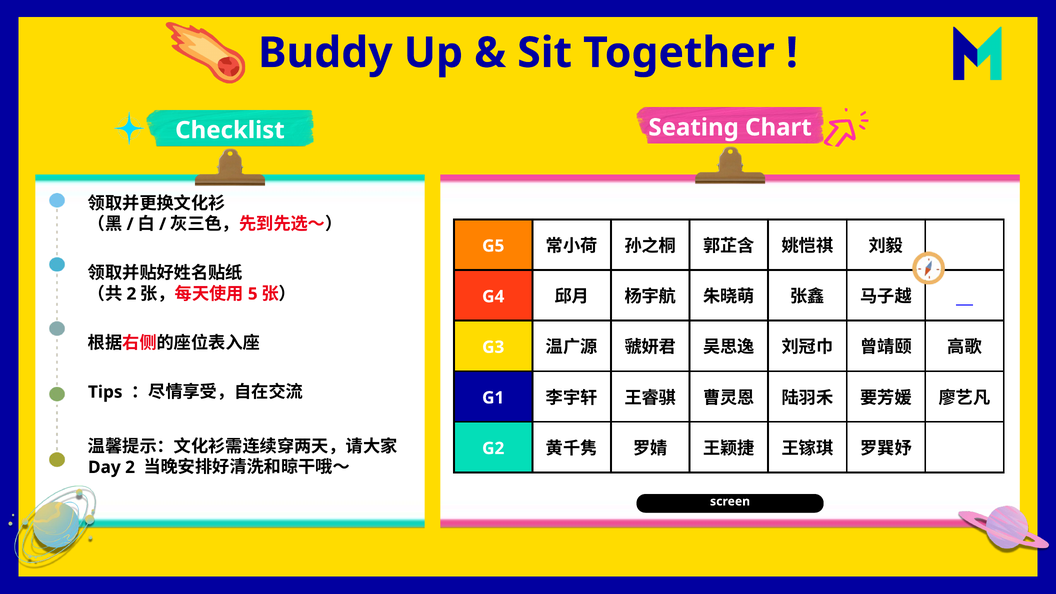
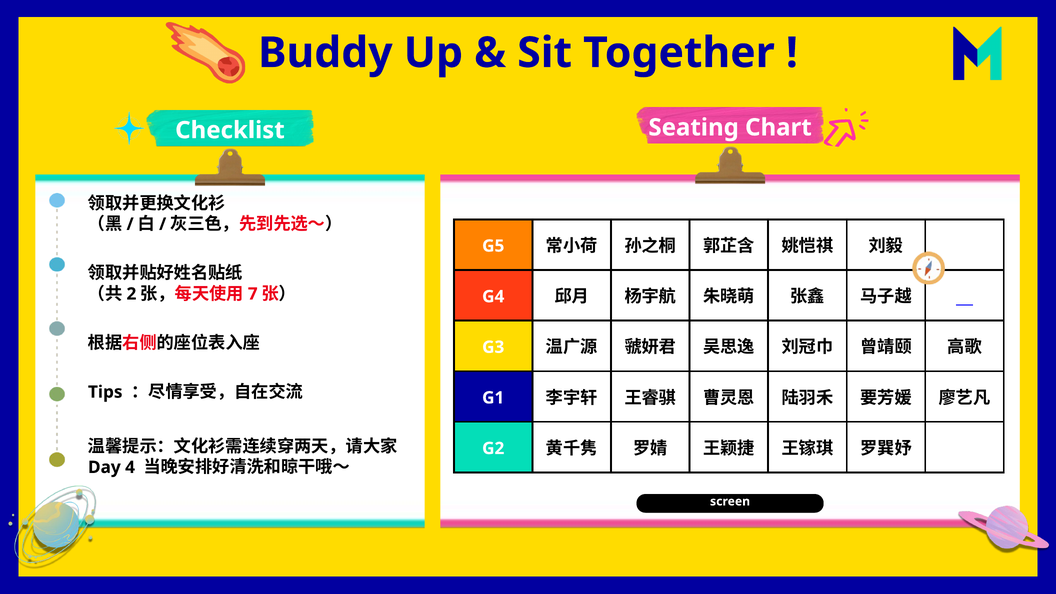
5: 5 -> 7
2 at (130, 467): 2 -> 4
